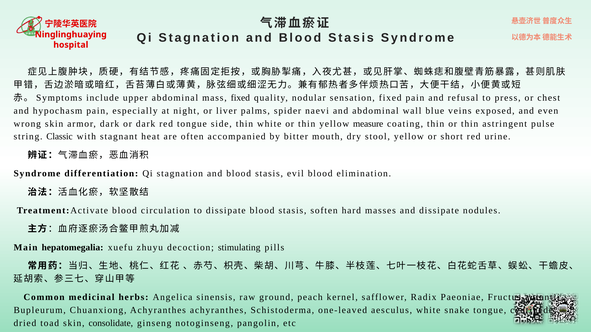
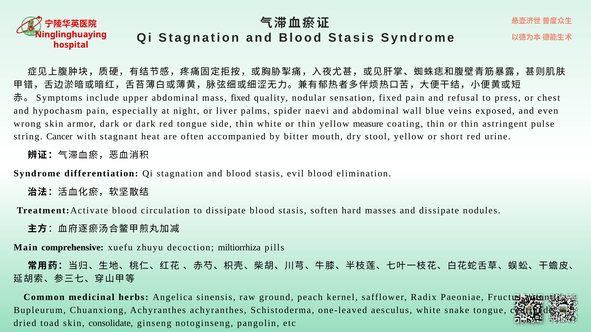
Classic: Classic -> Cancer
hepatomegalia: hepatomegalia -> comprehensive
stimulating: stimulating -> miltiorrhiza
